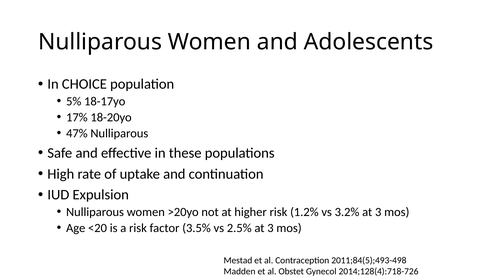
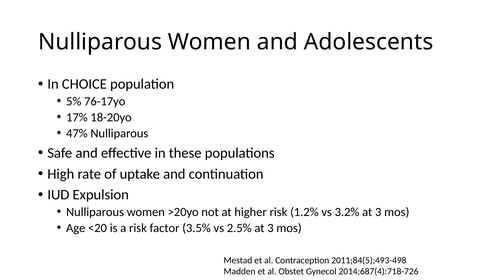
18-17yo: 18-17yo -> 76-17yo
2014;128(4):718-726: 2014;128(4):718-726 -> 2014;687(4):718-726
